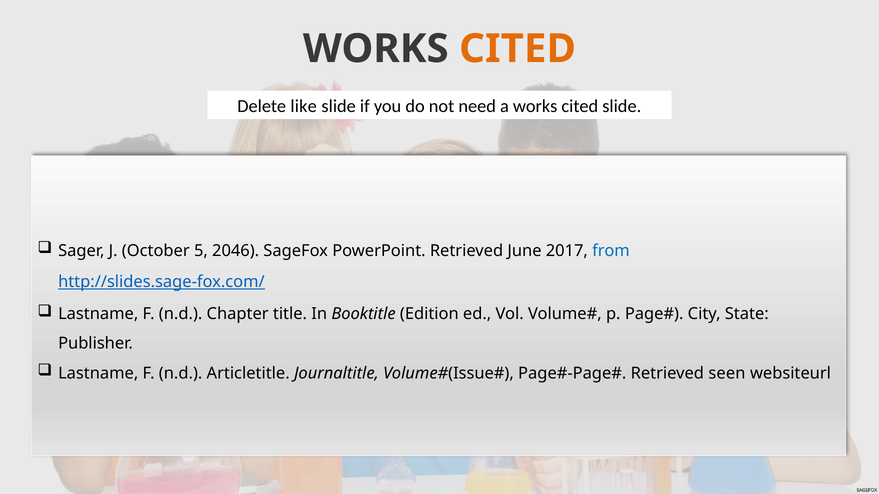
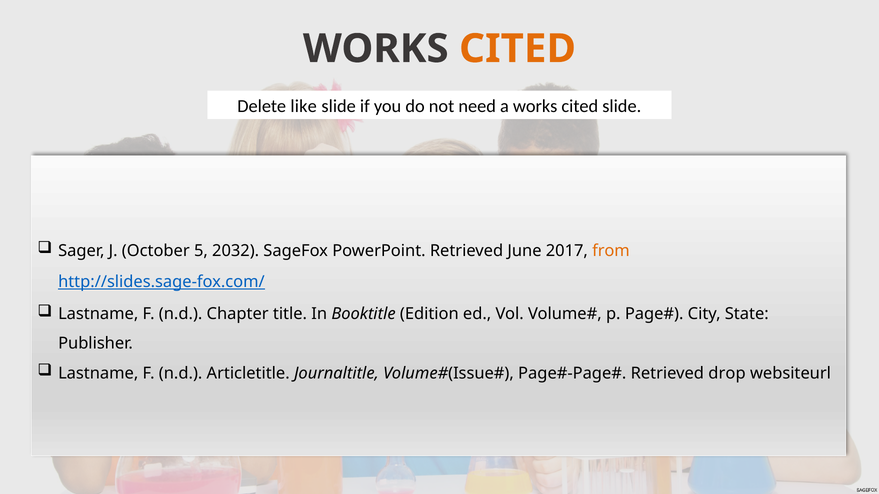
2046: 2046 -> 2032
from colour: blue -> orange
seen: seen -> drop
